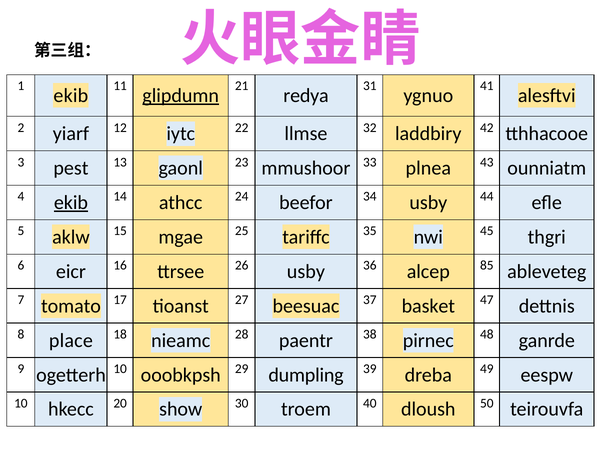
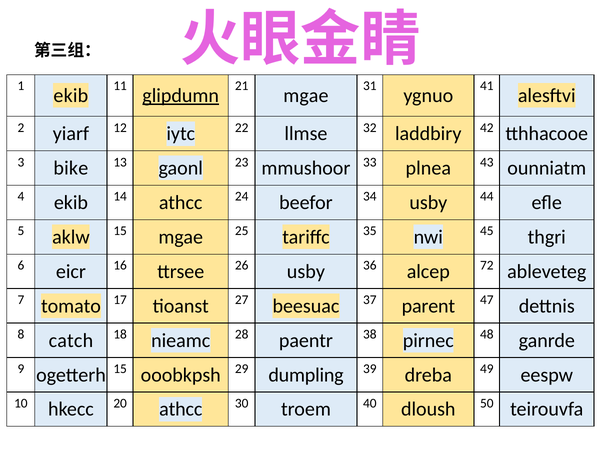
redya at (306, 96): redya -> mgae
pest: pest -> bike
ekib at (71, 203) underline: present -> none
85: 85 -> 72
basket: basket -> parent
place: place -> catch
ogetterh 10: 10 -> 15
20 show: show -> athcc
